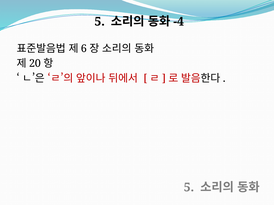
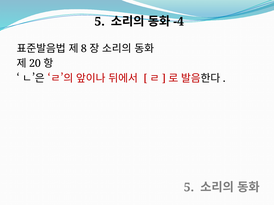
6: 6 -> 8
